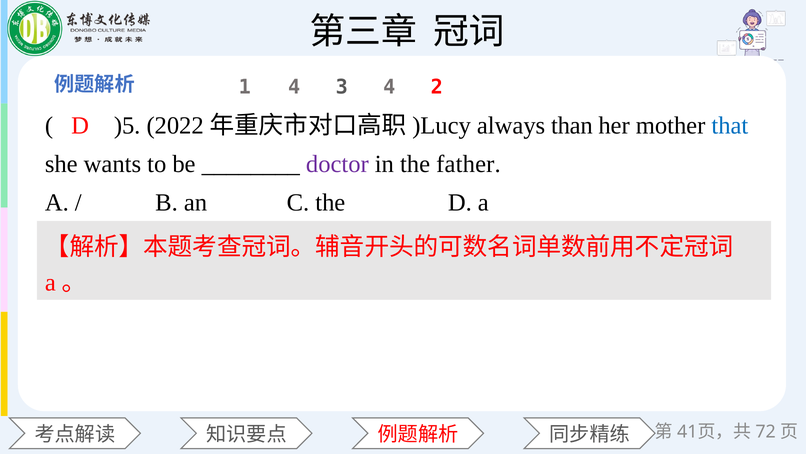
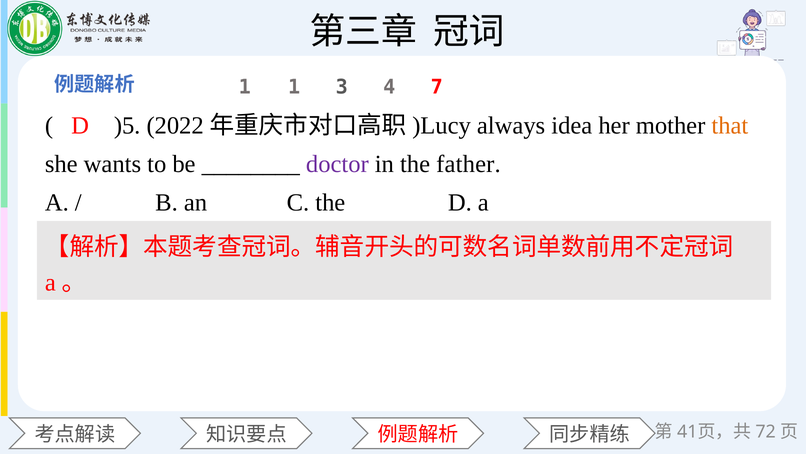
1 4: 4 -> 1
2: 2 -> 7
than: than -> idea
that colour: blue -> orange
